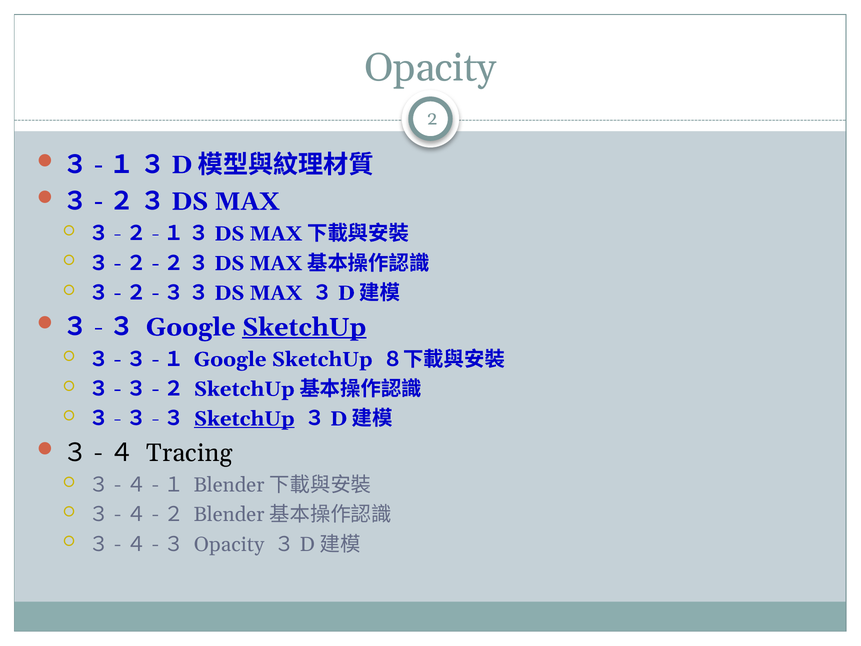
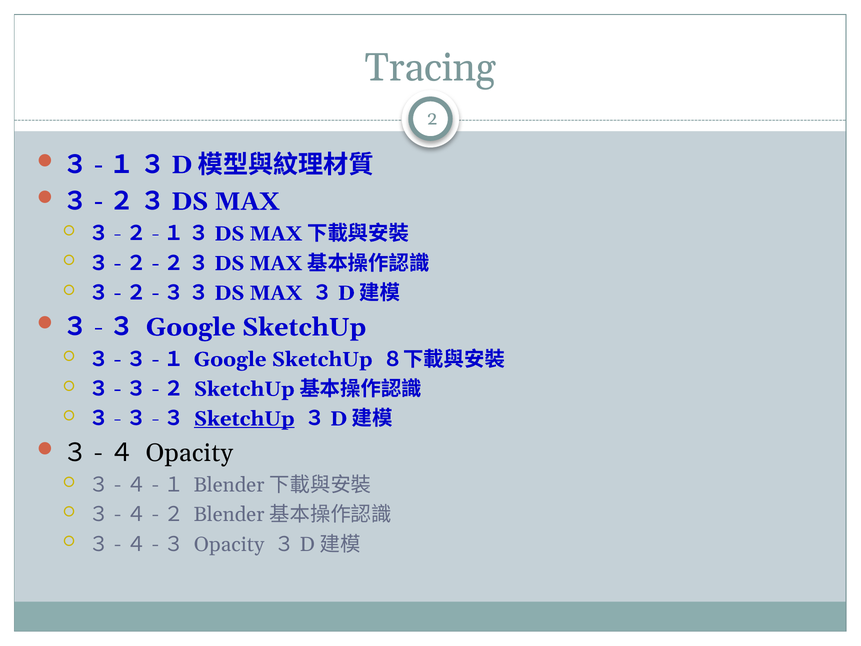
Opacity at (430, 68): Opacity -> Tracing
SketchUp at (304, 327) underline: present -> none
Tracing at (189, 453): Tracing -> Opacity
